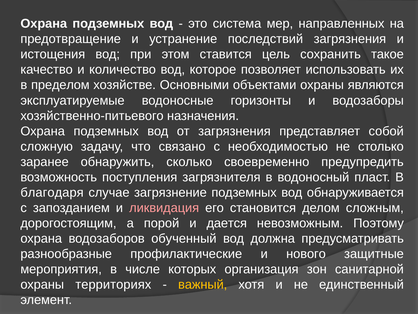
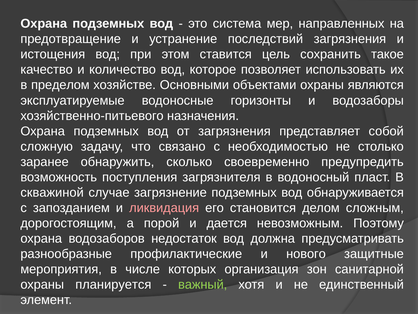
благодаря: благодаря -> скважиной
обученный: обученный -> недостаток
территориях: территориях -> планируется
важный colour: yellow -> light green
